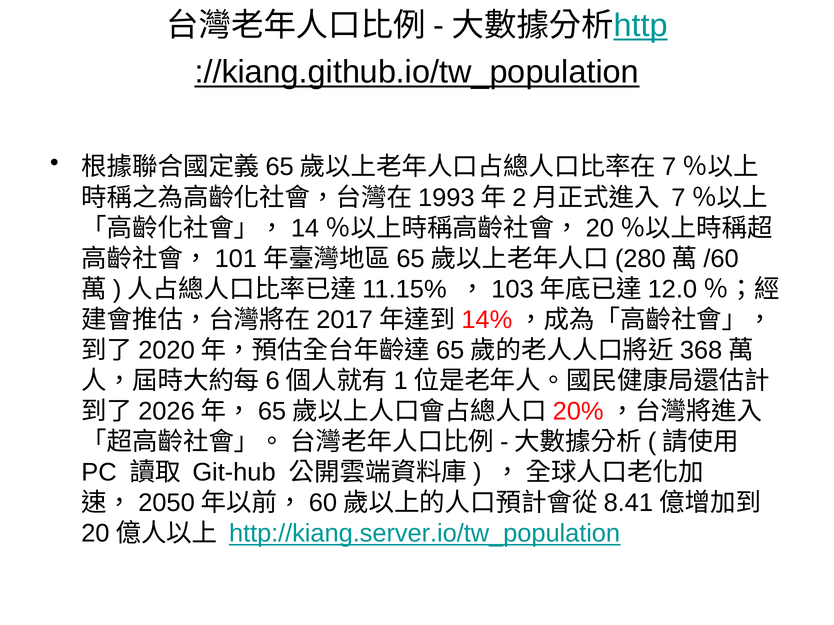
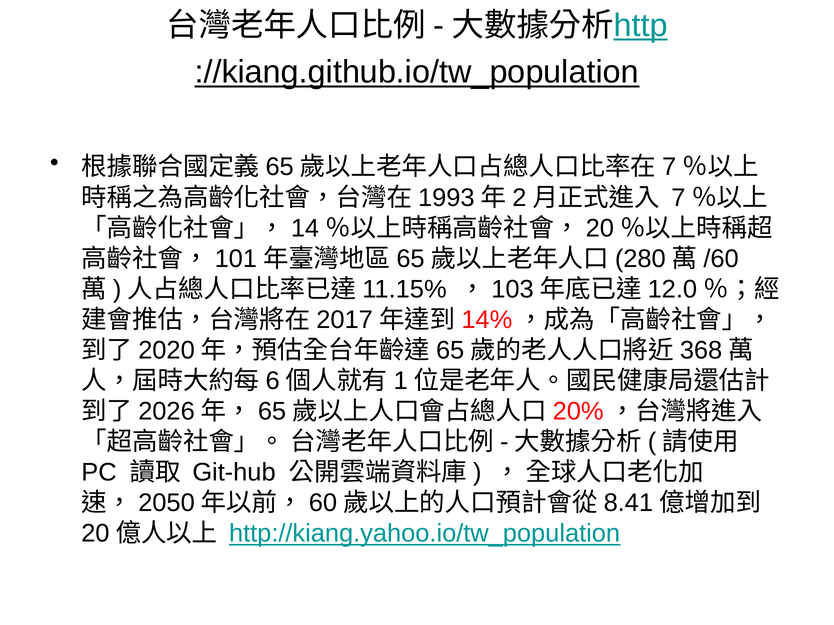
http://kiang.server.io/tw_population: http://kiang.server.io/tw_population -> http://kiang.yahoo.io/tw_population
